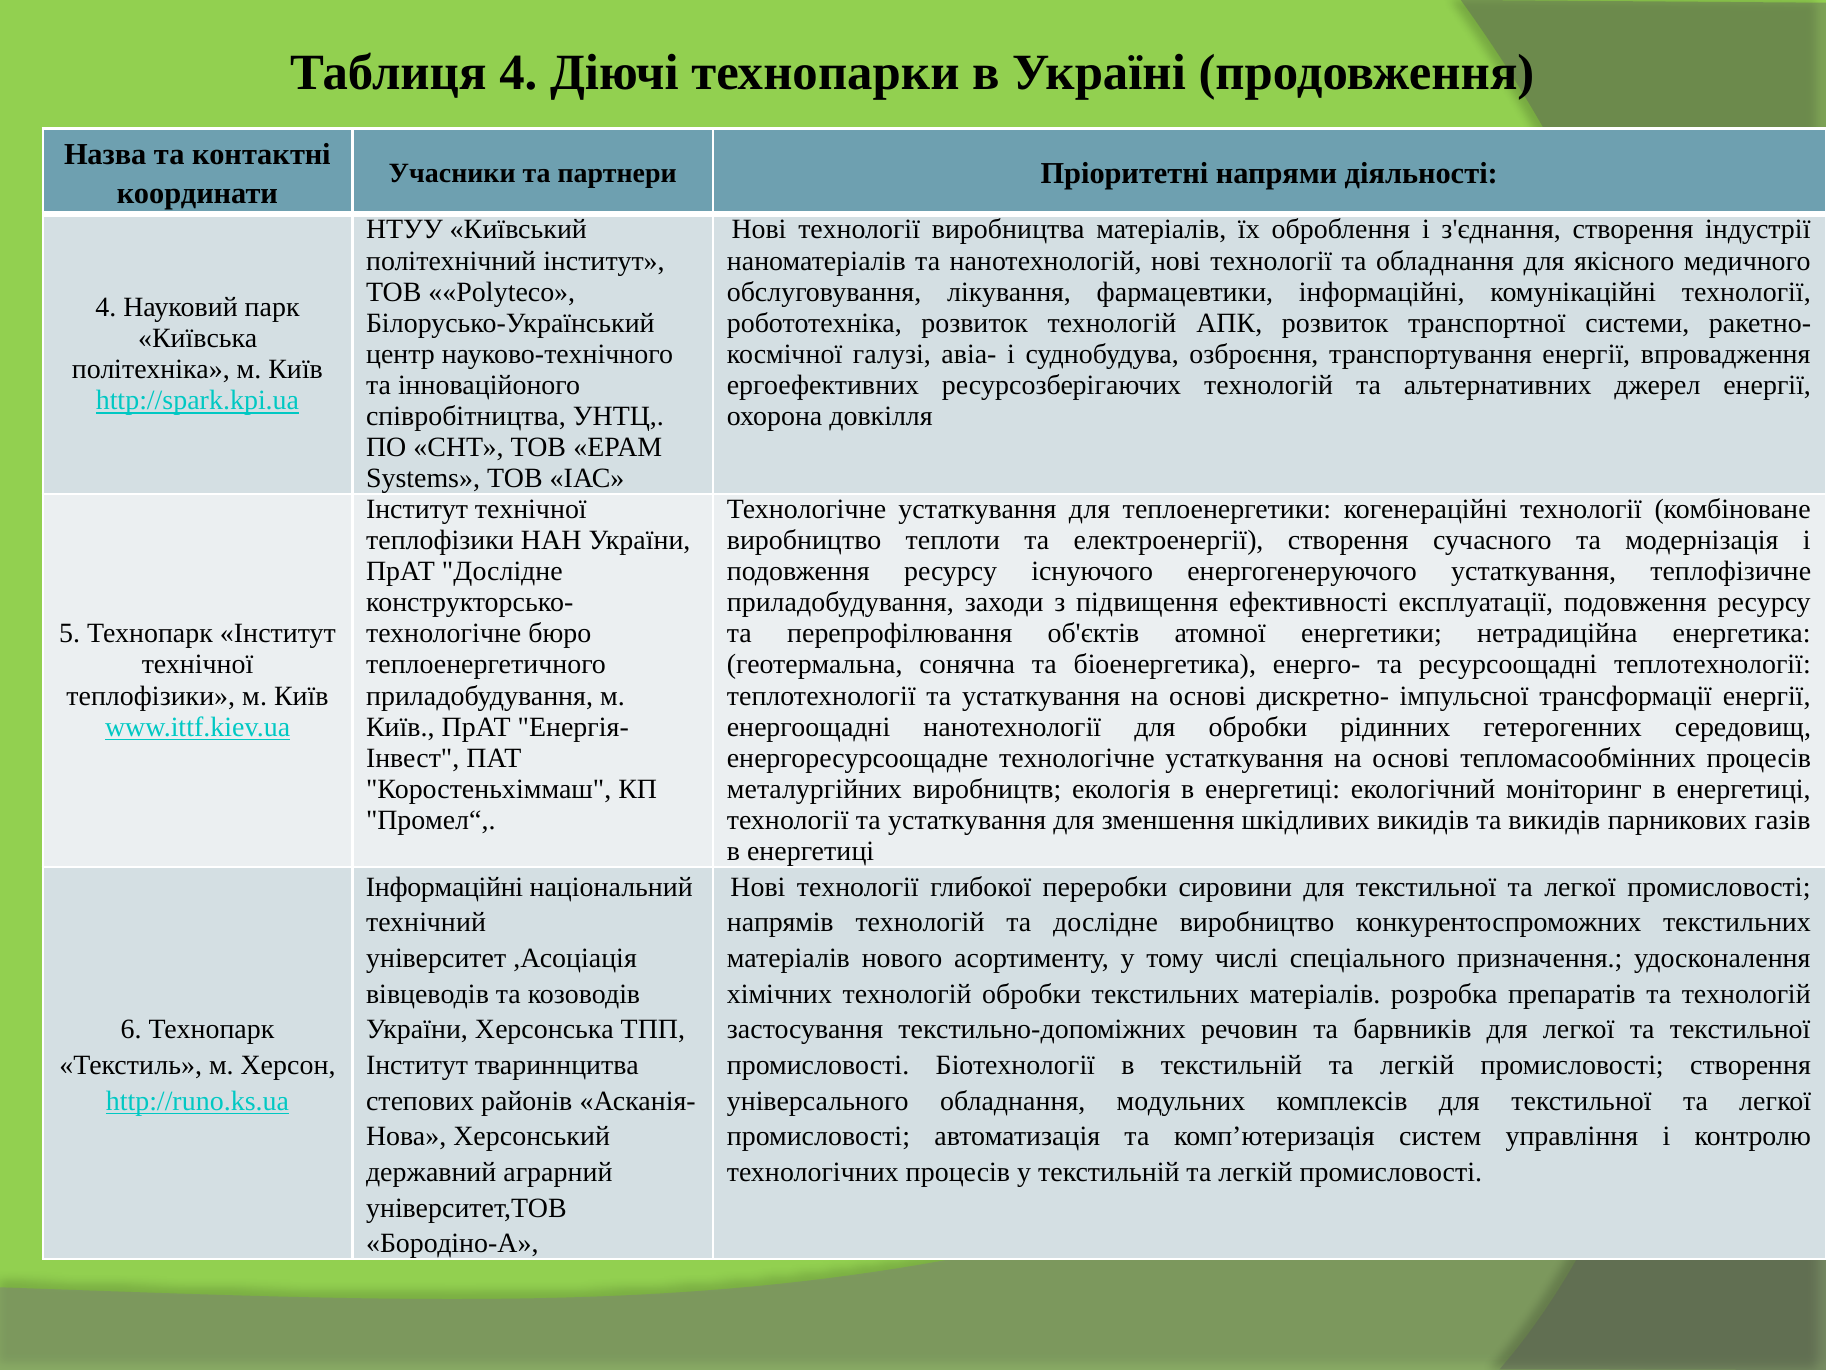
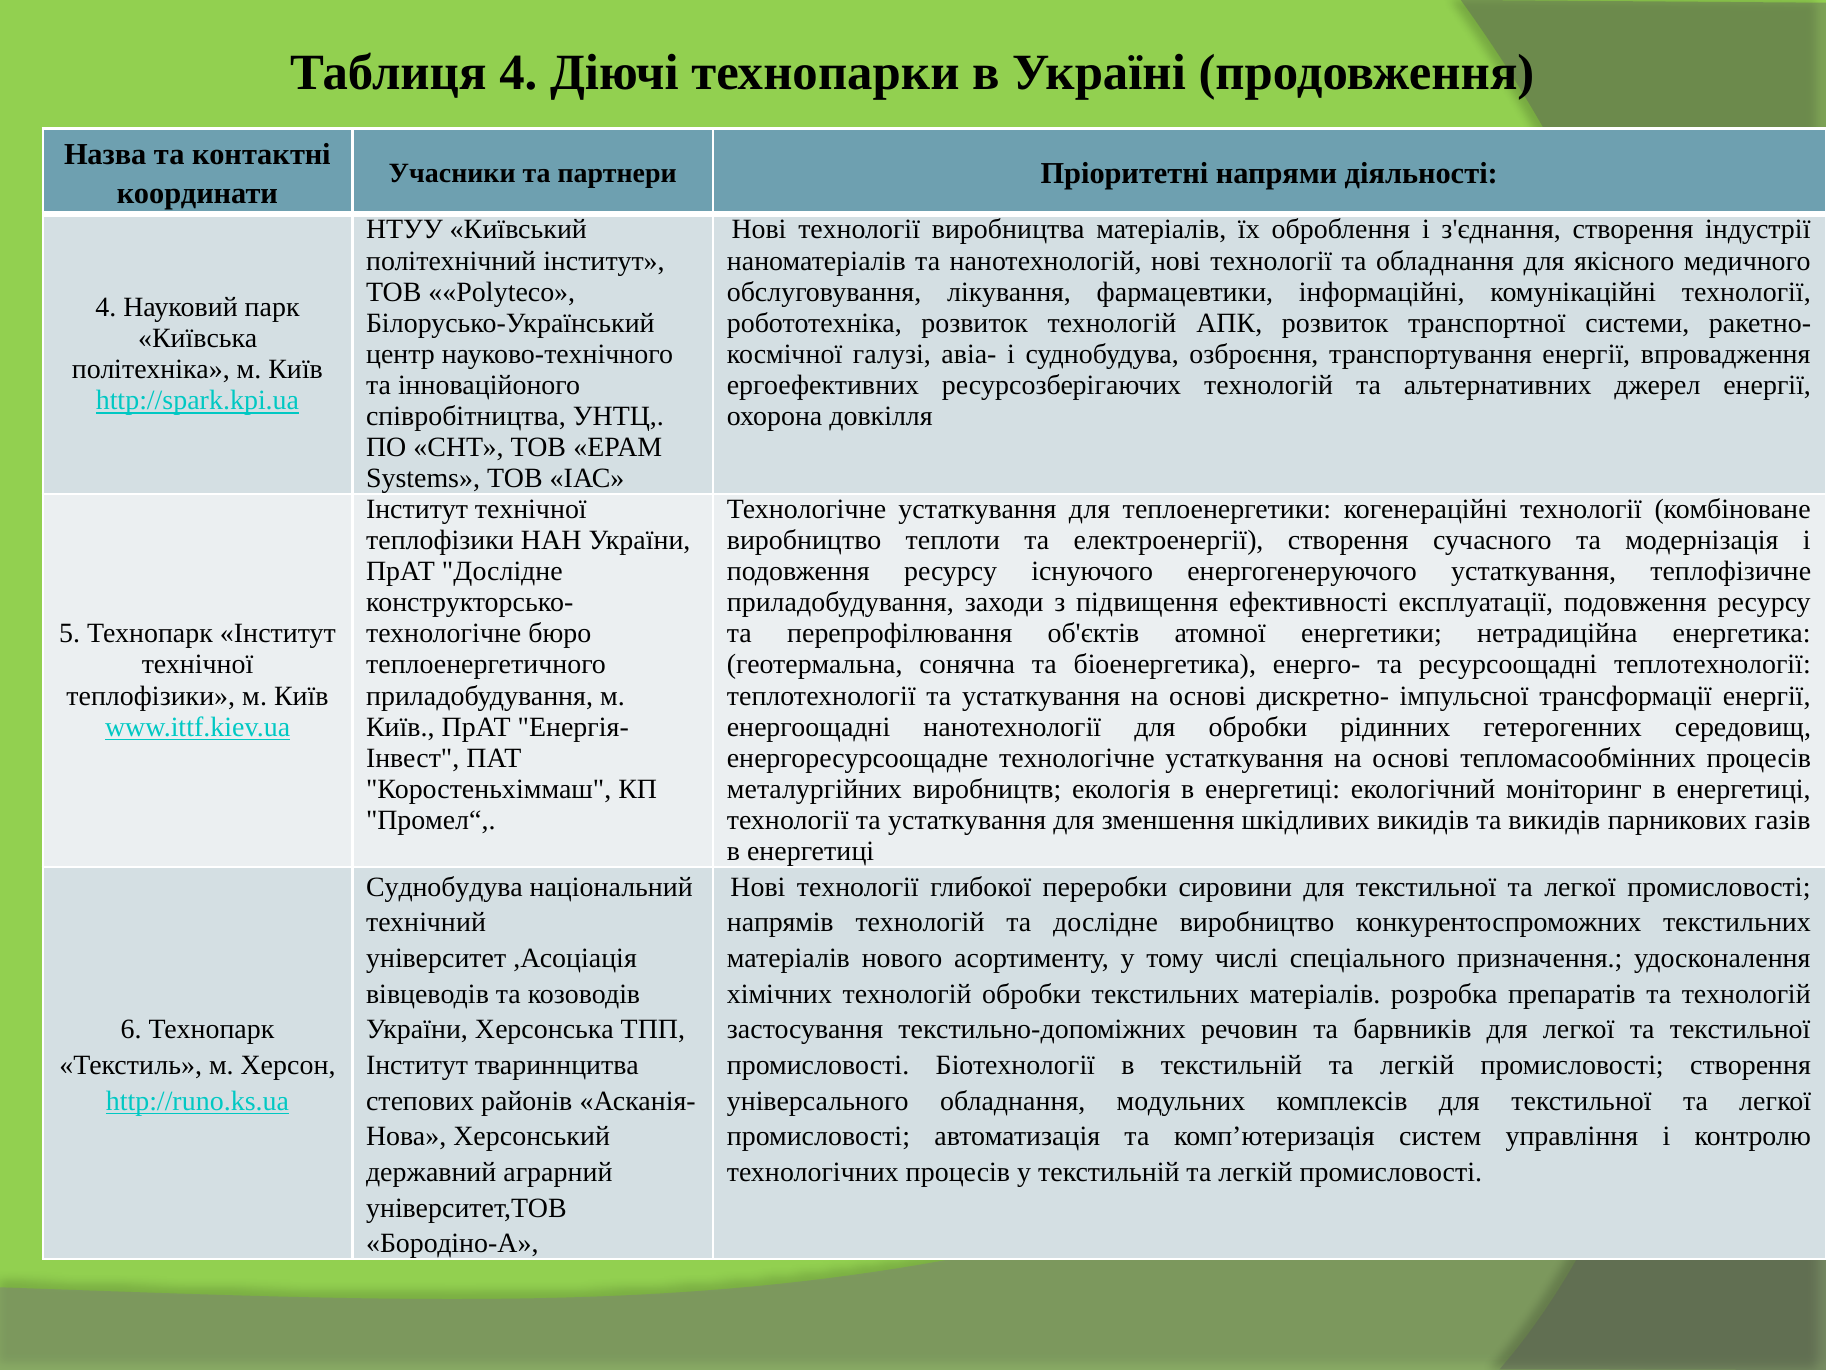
Інформаційні at (445, 887): Інформаційні -> Суднобудува
